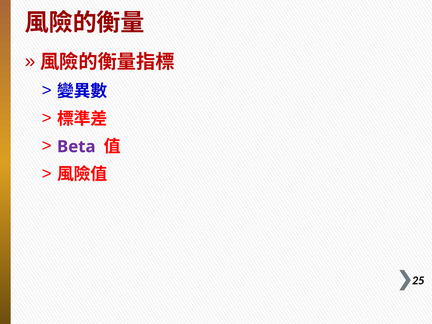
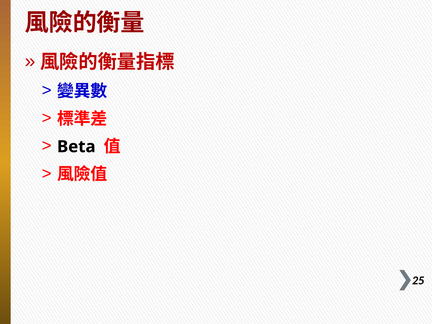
Beta colour: purple -> black
